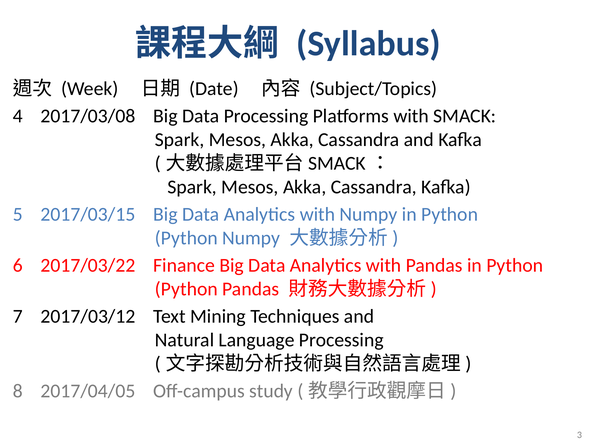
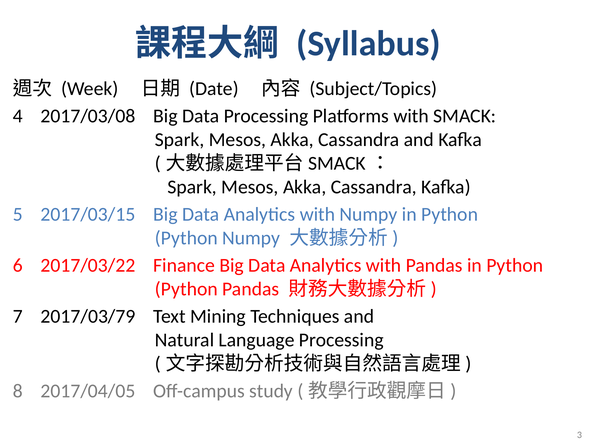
2017/03/12: 2017/03/12 -> 2017/03/79
